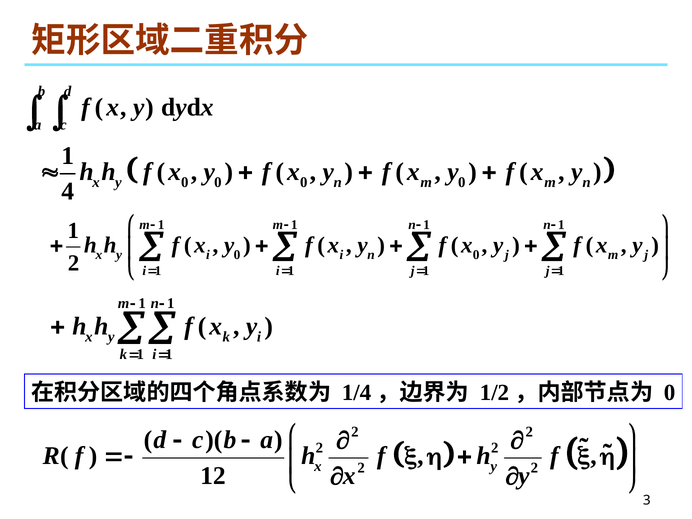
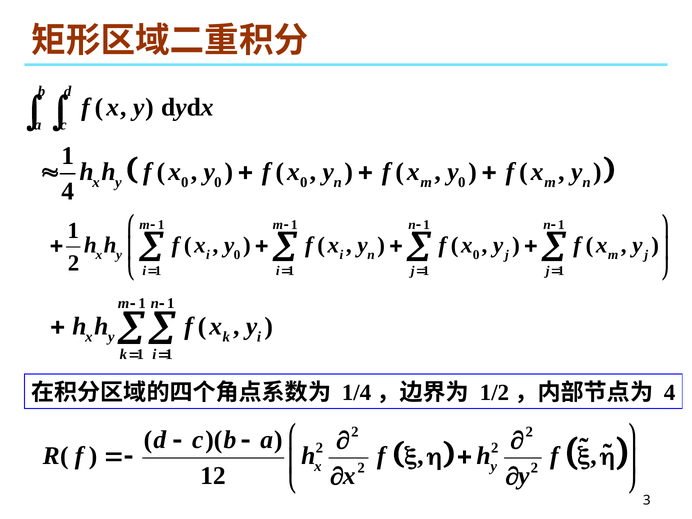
0 at (670, 393): 0 -> 4
